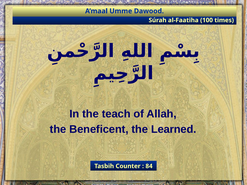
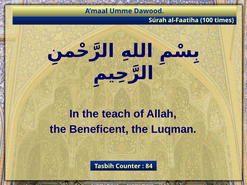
Learned: Learned -> Luqman
